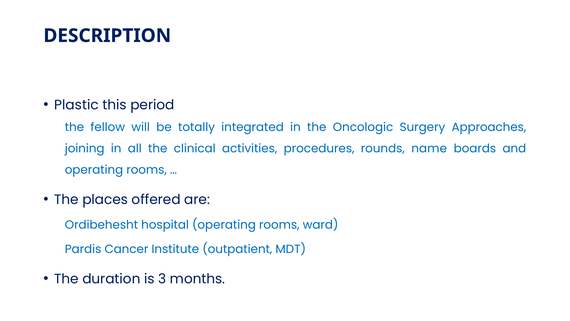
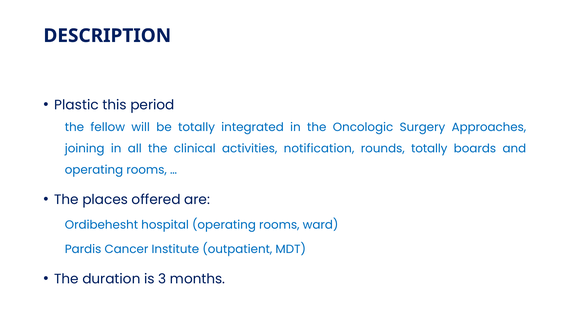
procedures: procedures -> notification
rounds name: name -> totally
